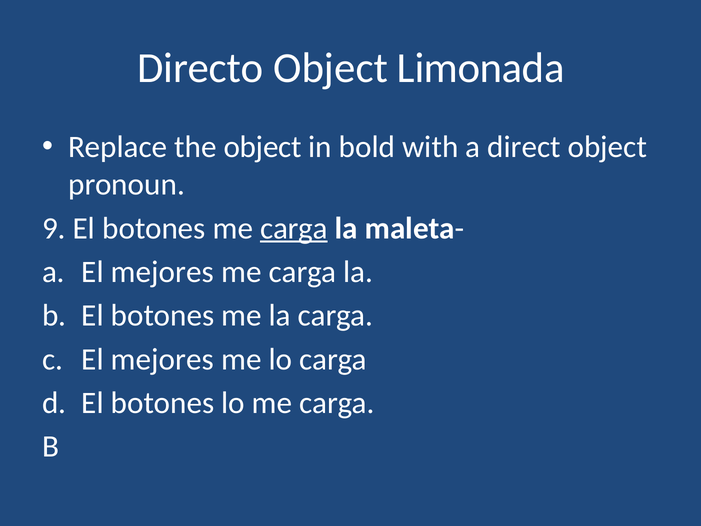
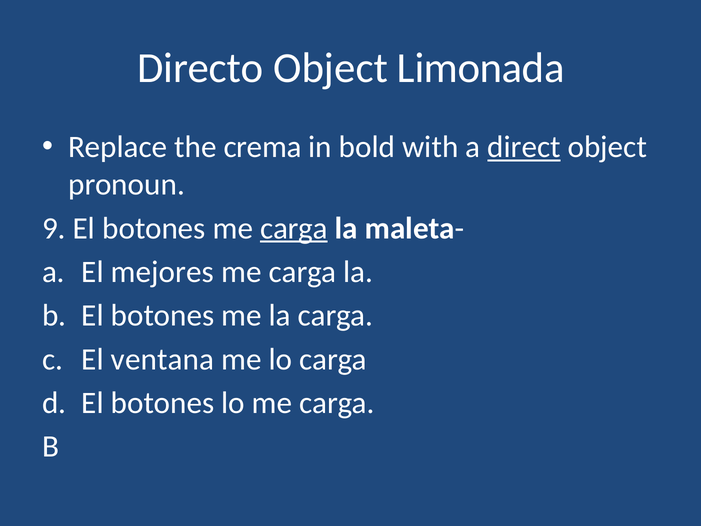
the object: object -> crema
direct underline: none -> present
mejores at (163, 359): mejores -> ventana
